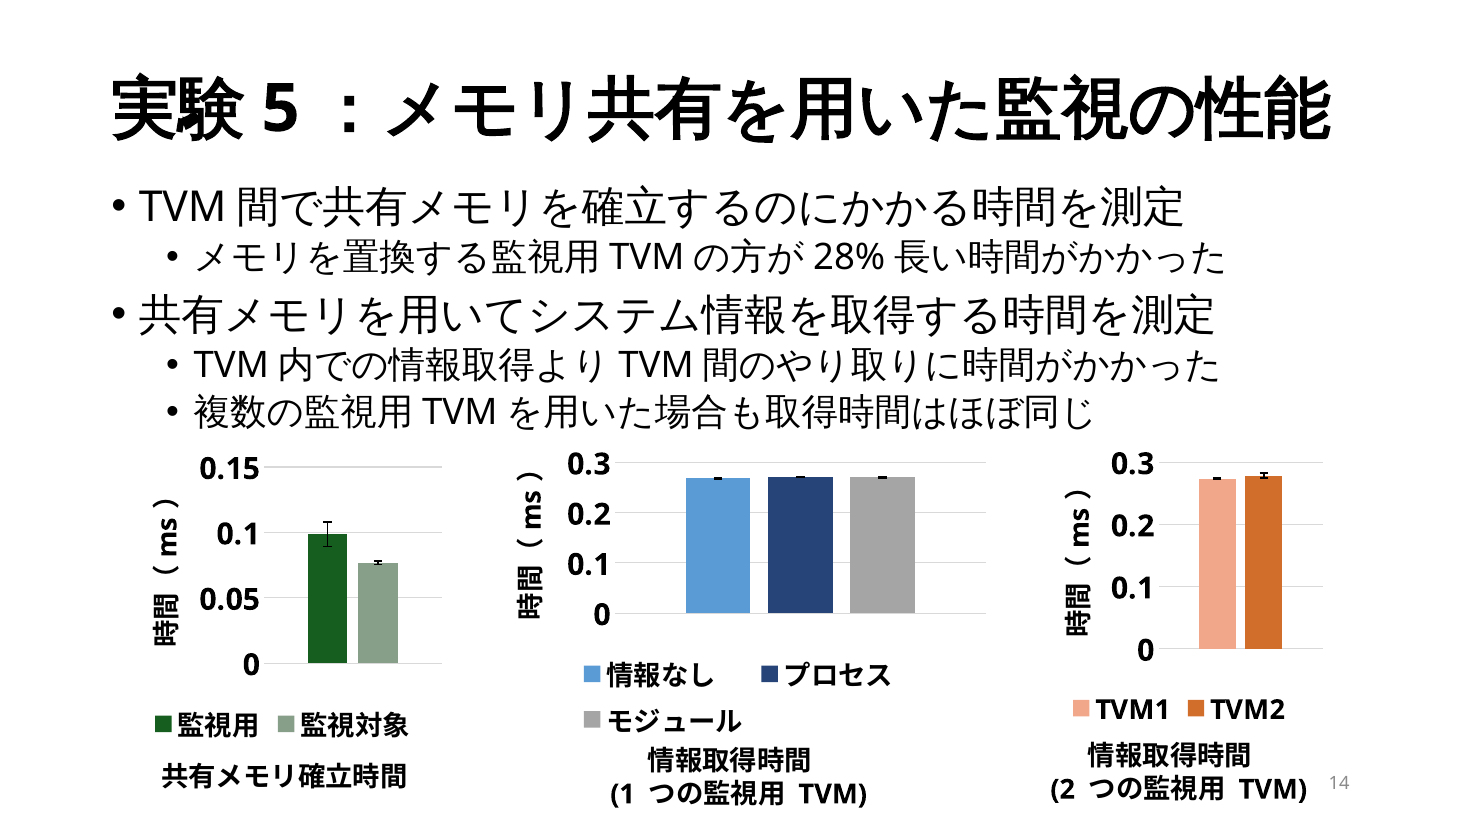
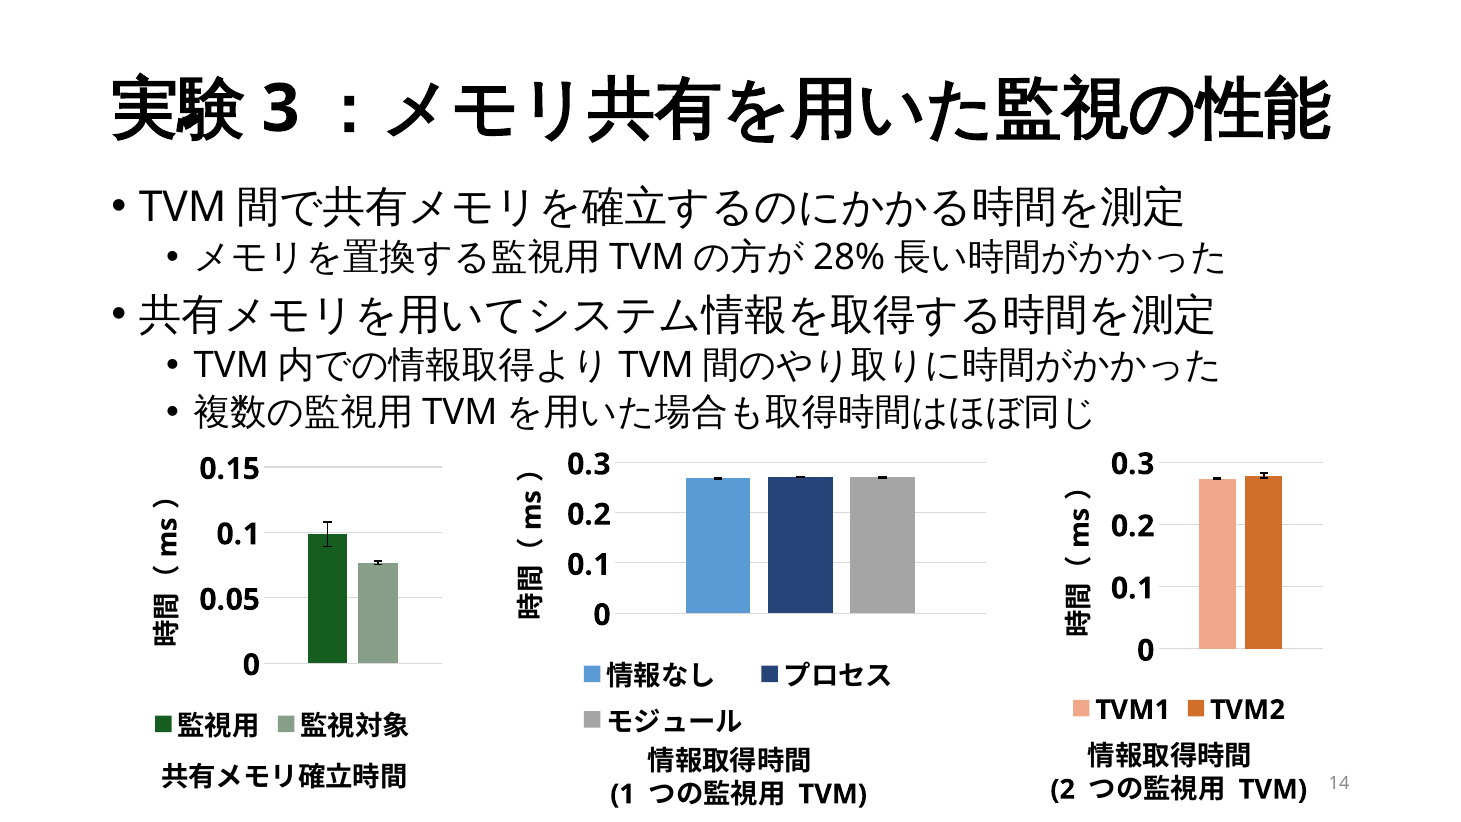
5: 5 -> 3
